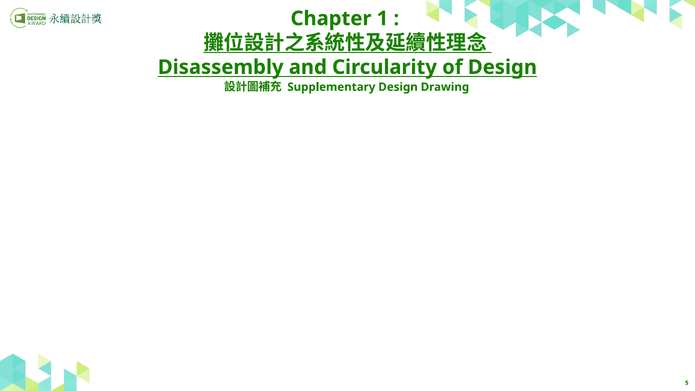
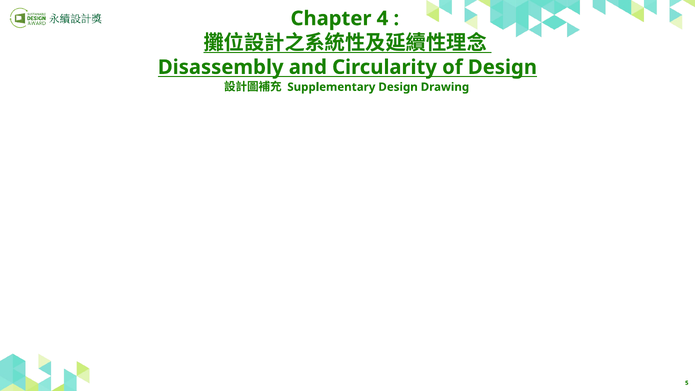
1: 1 -> 4
